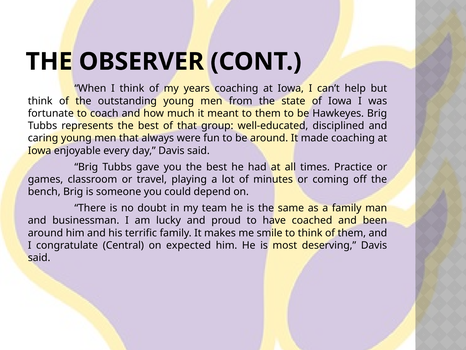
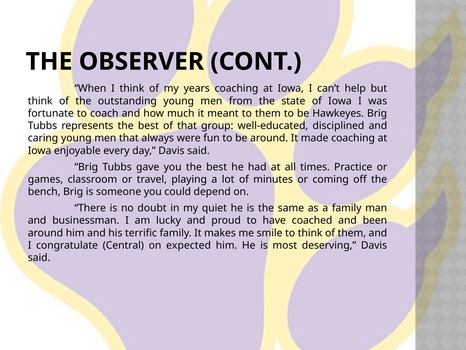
team: team -> quiet
